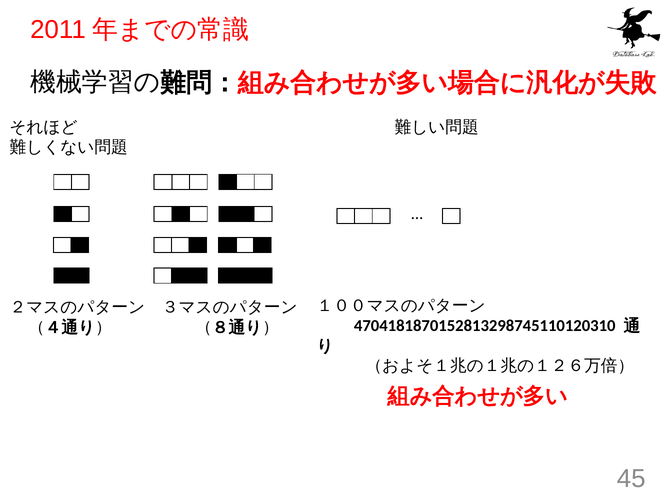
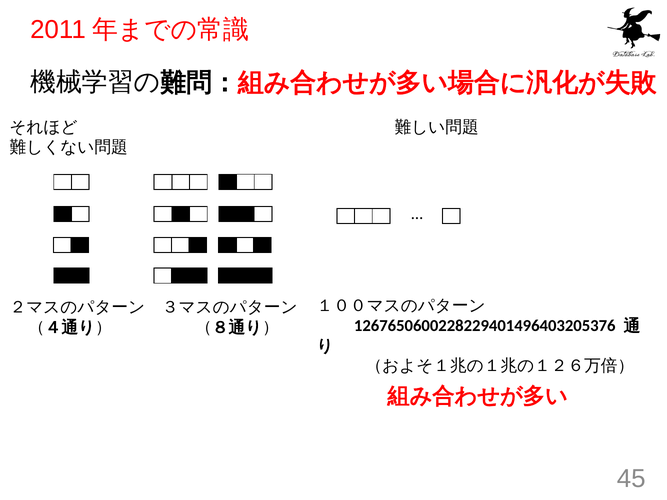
4704181870152813298745110120310: 4704181870152813298745110120310 -> 1267650600228229401496403205376
